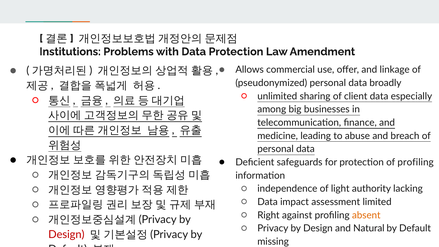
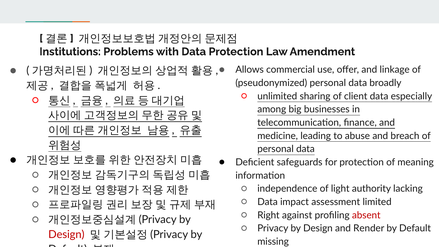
of profiling: profiling -> meaning
absent colour: orange -> red
Natural: Natural -> Render
